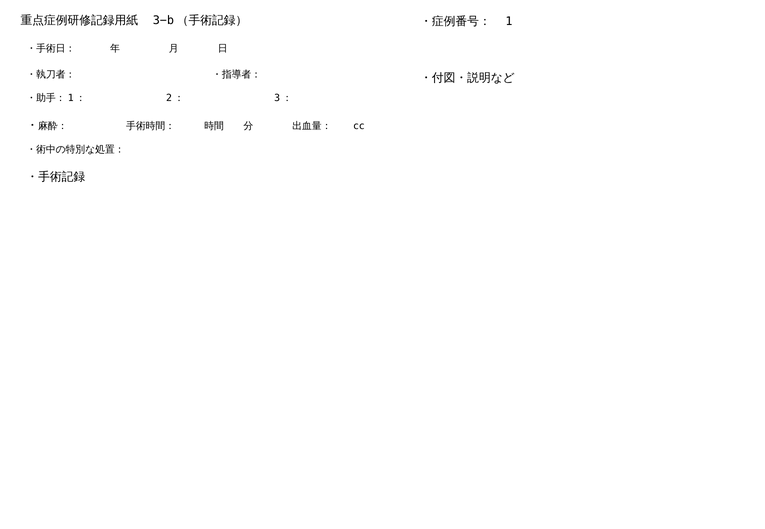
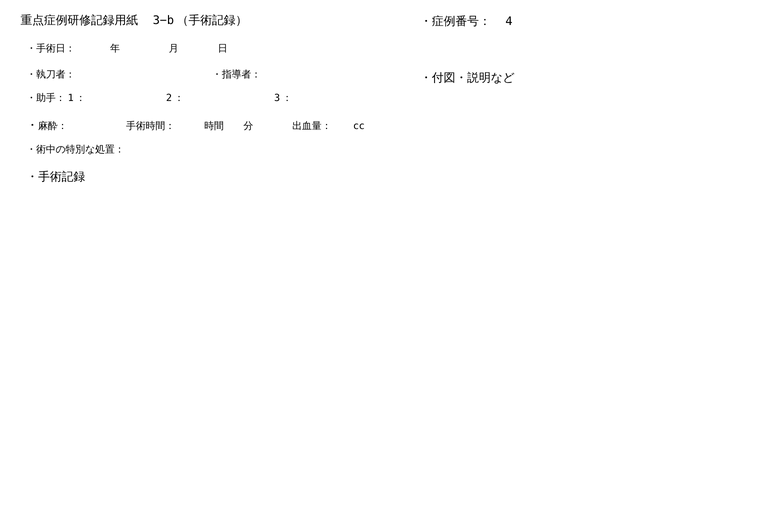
1: 1 -> 4
